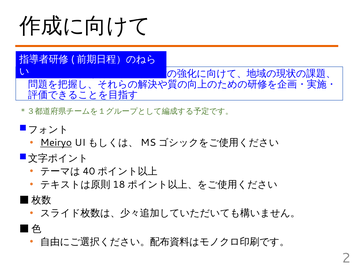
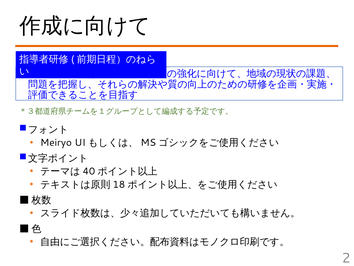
Meiryo underline: present -> none
